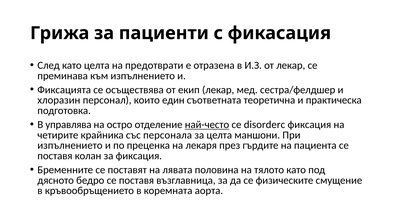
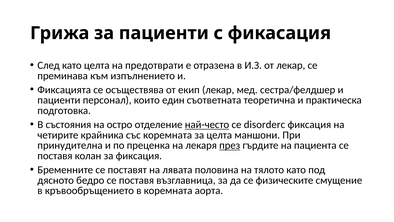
хлоразин at (59, 100): хлоразин -> пациенти
управлява: управлява -> състояния
със персонала: персонала -> коремната
изпълнението at (70, 145): изпълнението -> принудителна
през underline: none -> present
